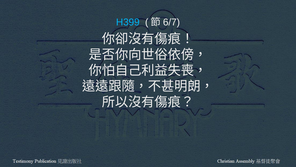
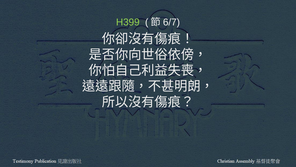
H399 colour: light blue -> light green
